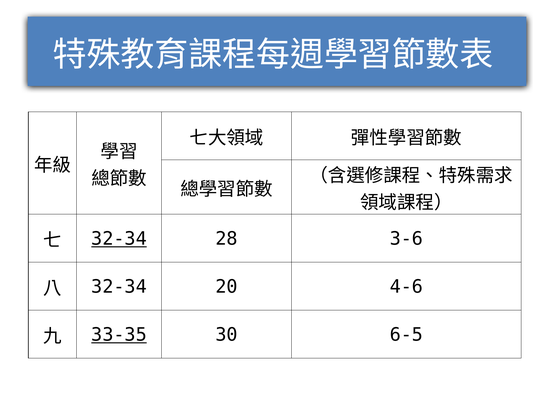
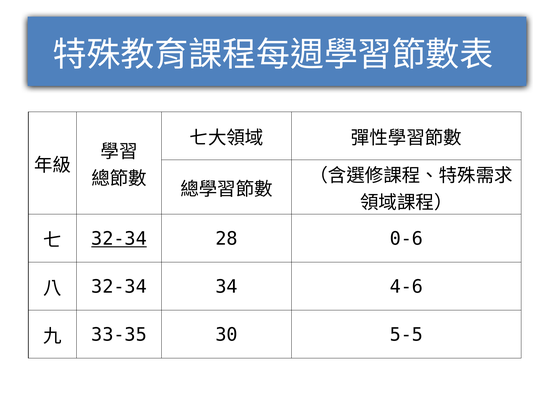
3-6: 3-6 -> 0-6
20: 20 -> 34
33-35 underline: present -> none
6-5: 6-5 -> 5-5
